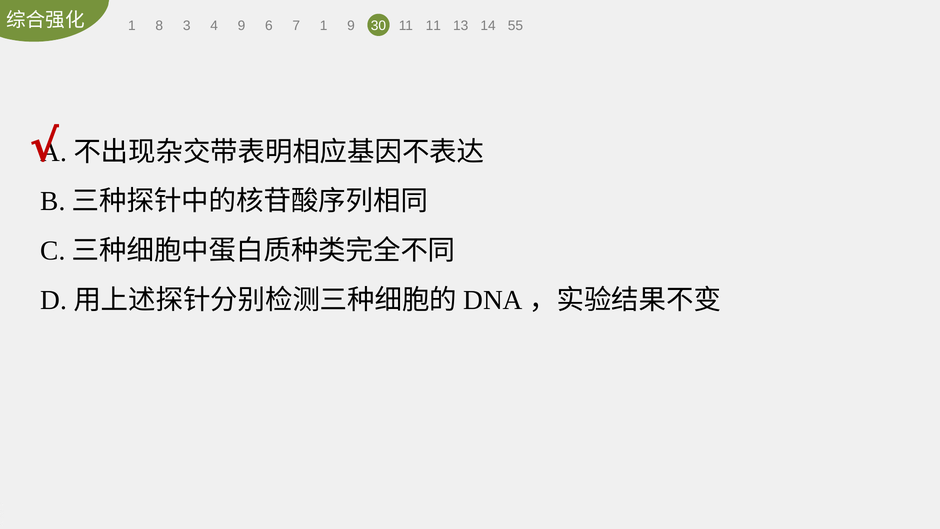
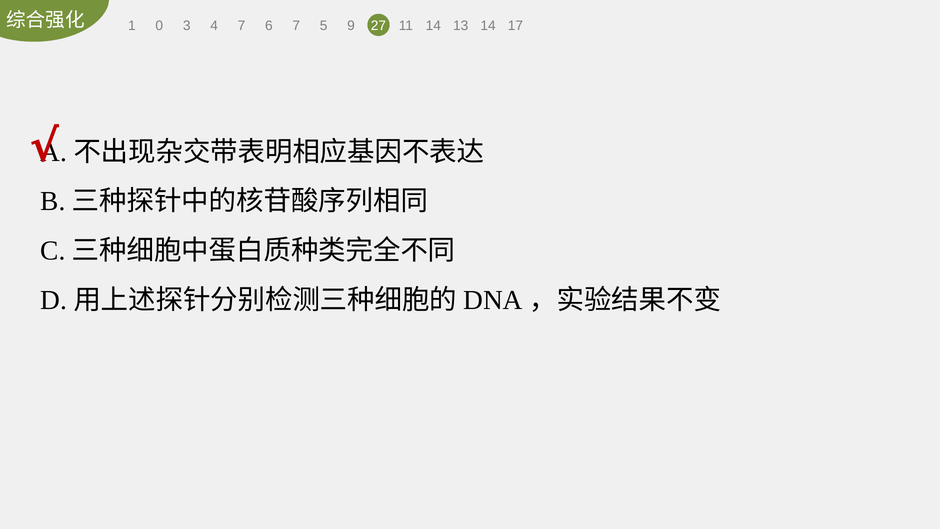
8: 8 -> 0
4 9: 9 -> 7
7 1: 1 -> 5
30: 30 -> 27
11 11: 11 -> 14
55: 55 -> 17
